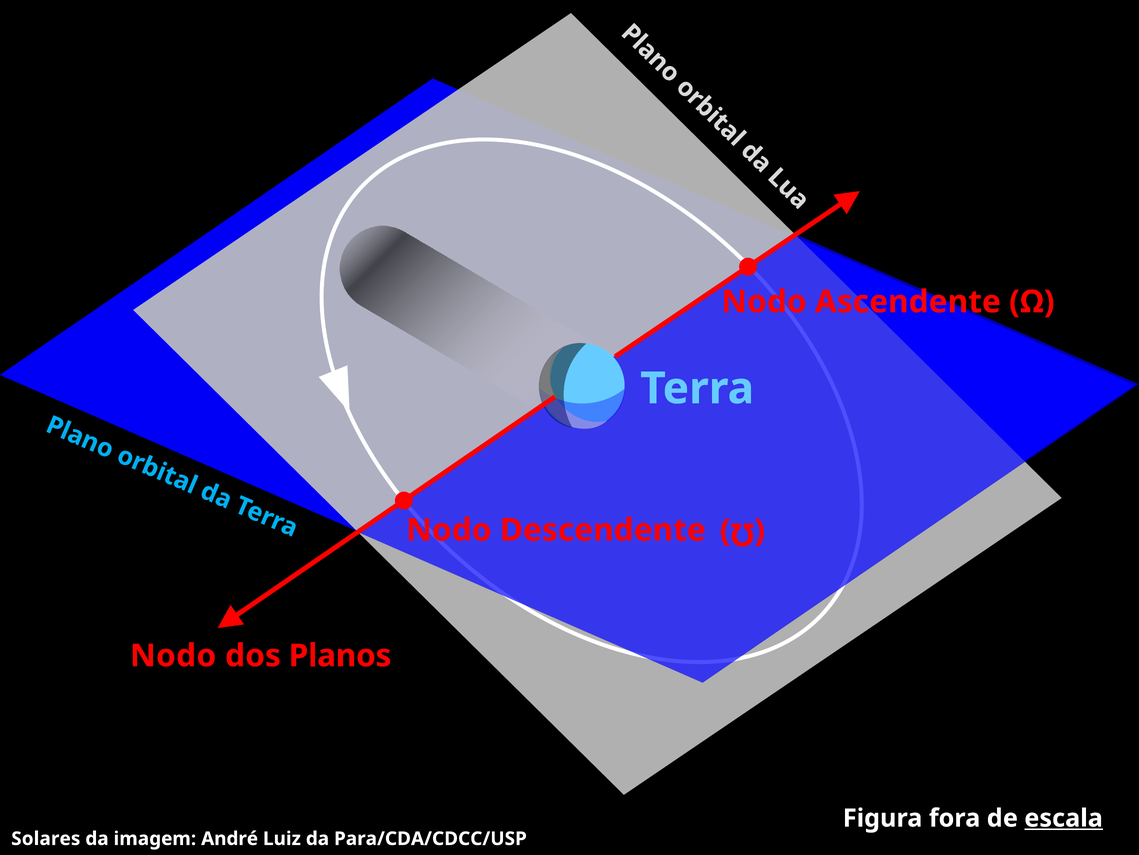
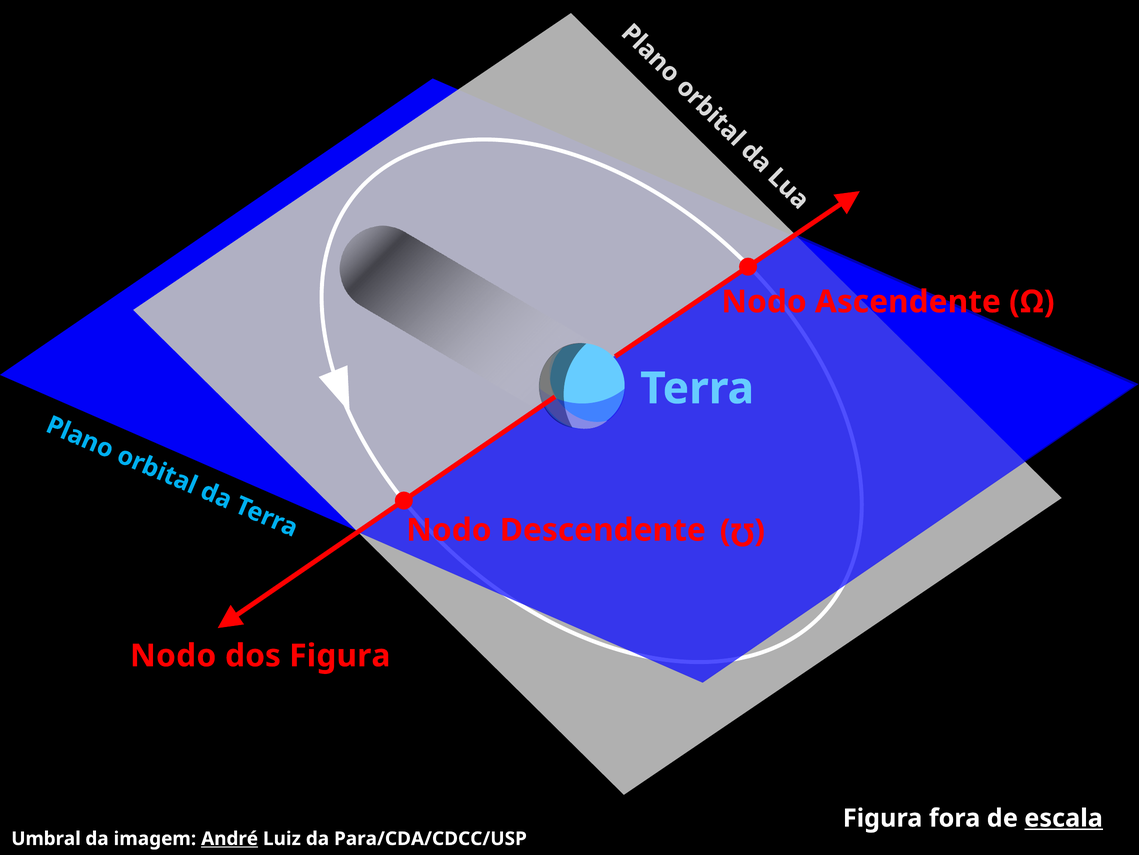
dos Planos: Planos -> Figura
Solares: Solares -> Umbral
André underline: none -> present
